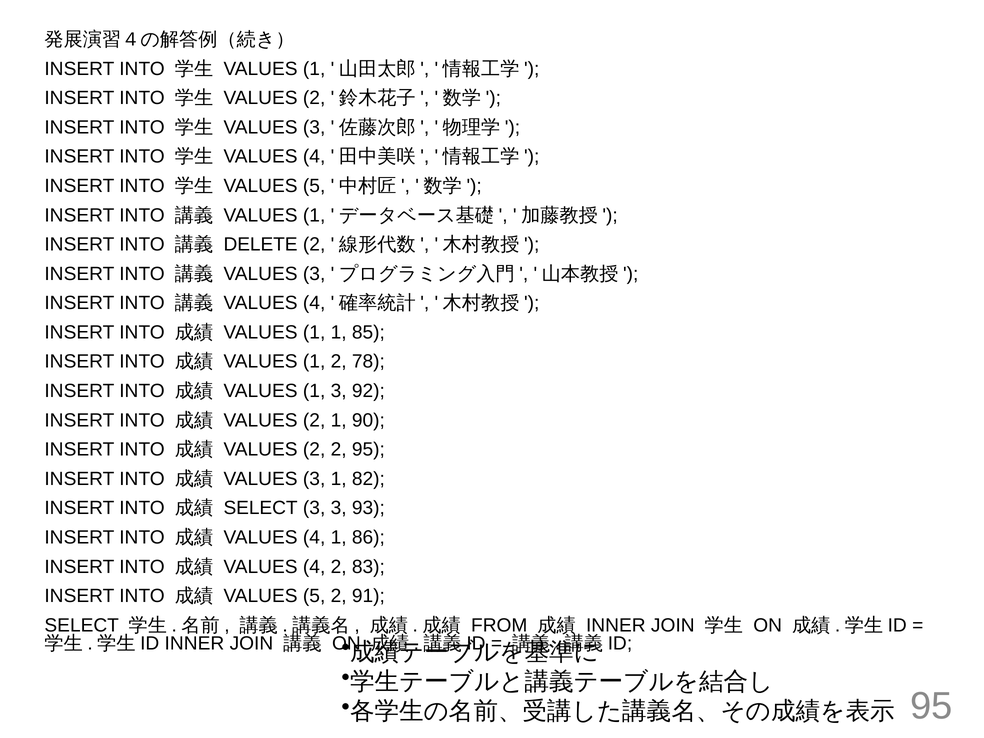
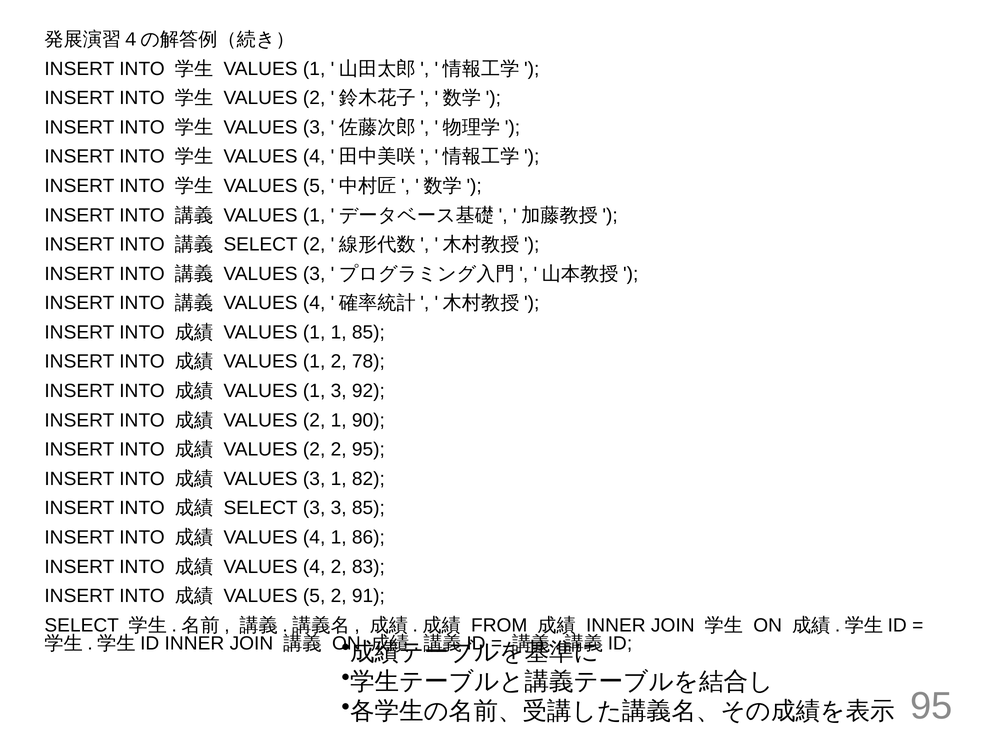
DELETE at (261, 245): DELETE -> SELECT
3 93: 93 -> 85
